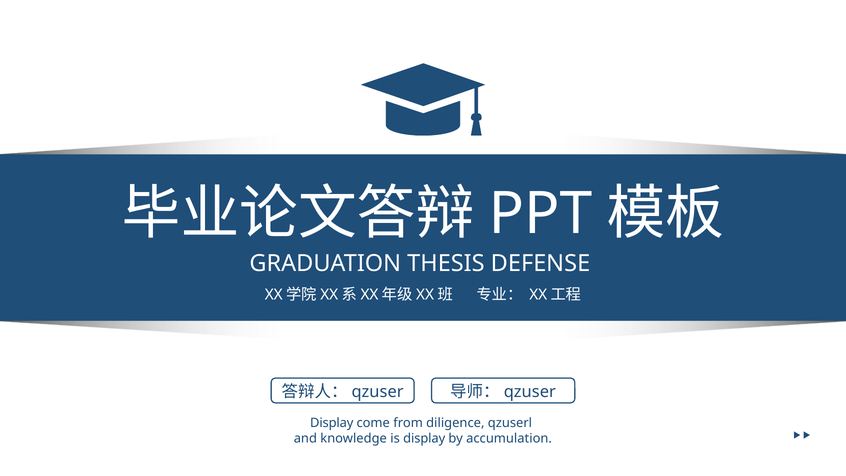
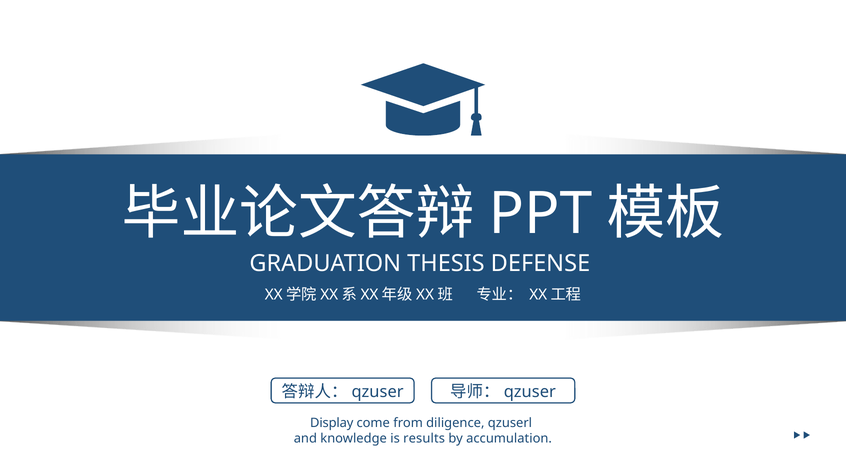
is display: display -> results
